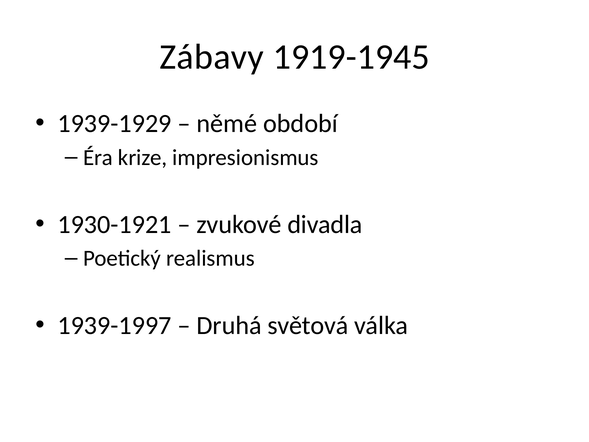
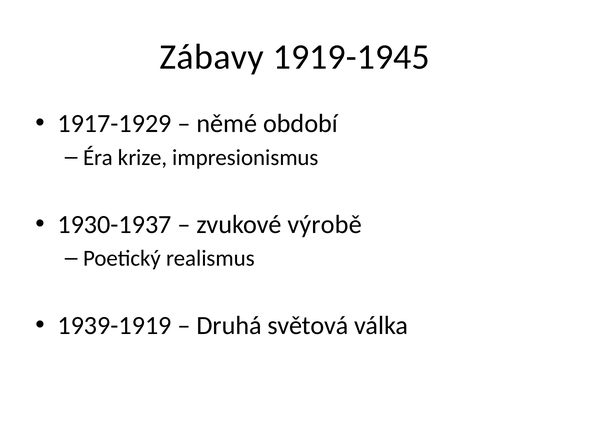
1939-1929: 1939-1929 -> 1917-1929
1930-1921: 1930-1921 -> 1930-1937
divadla: divadla -> výrobě
1939-1997: 1939-1997 -> 1939-1919
